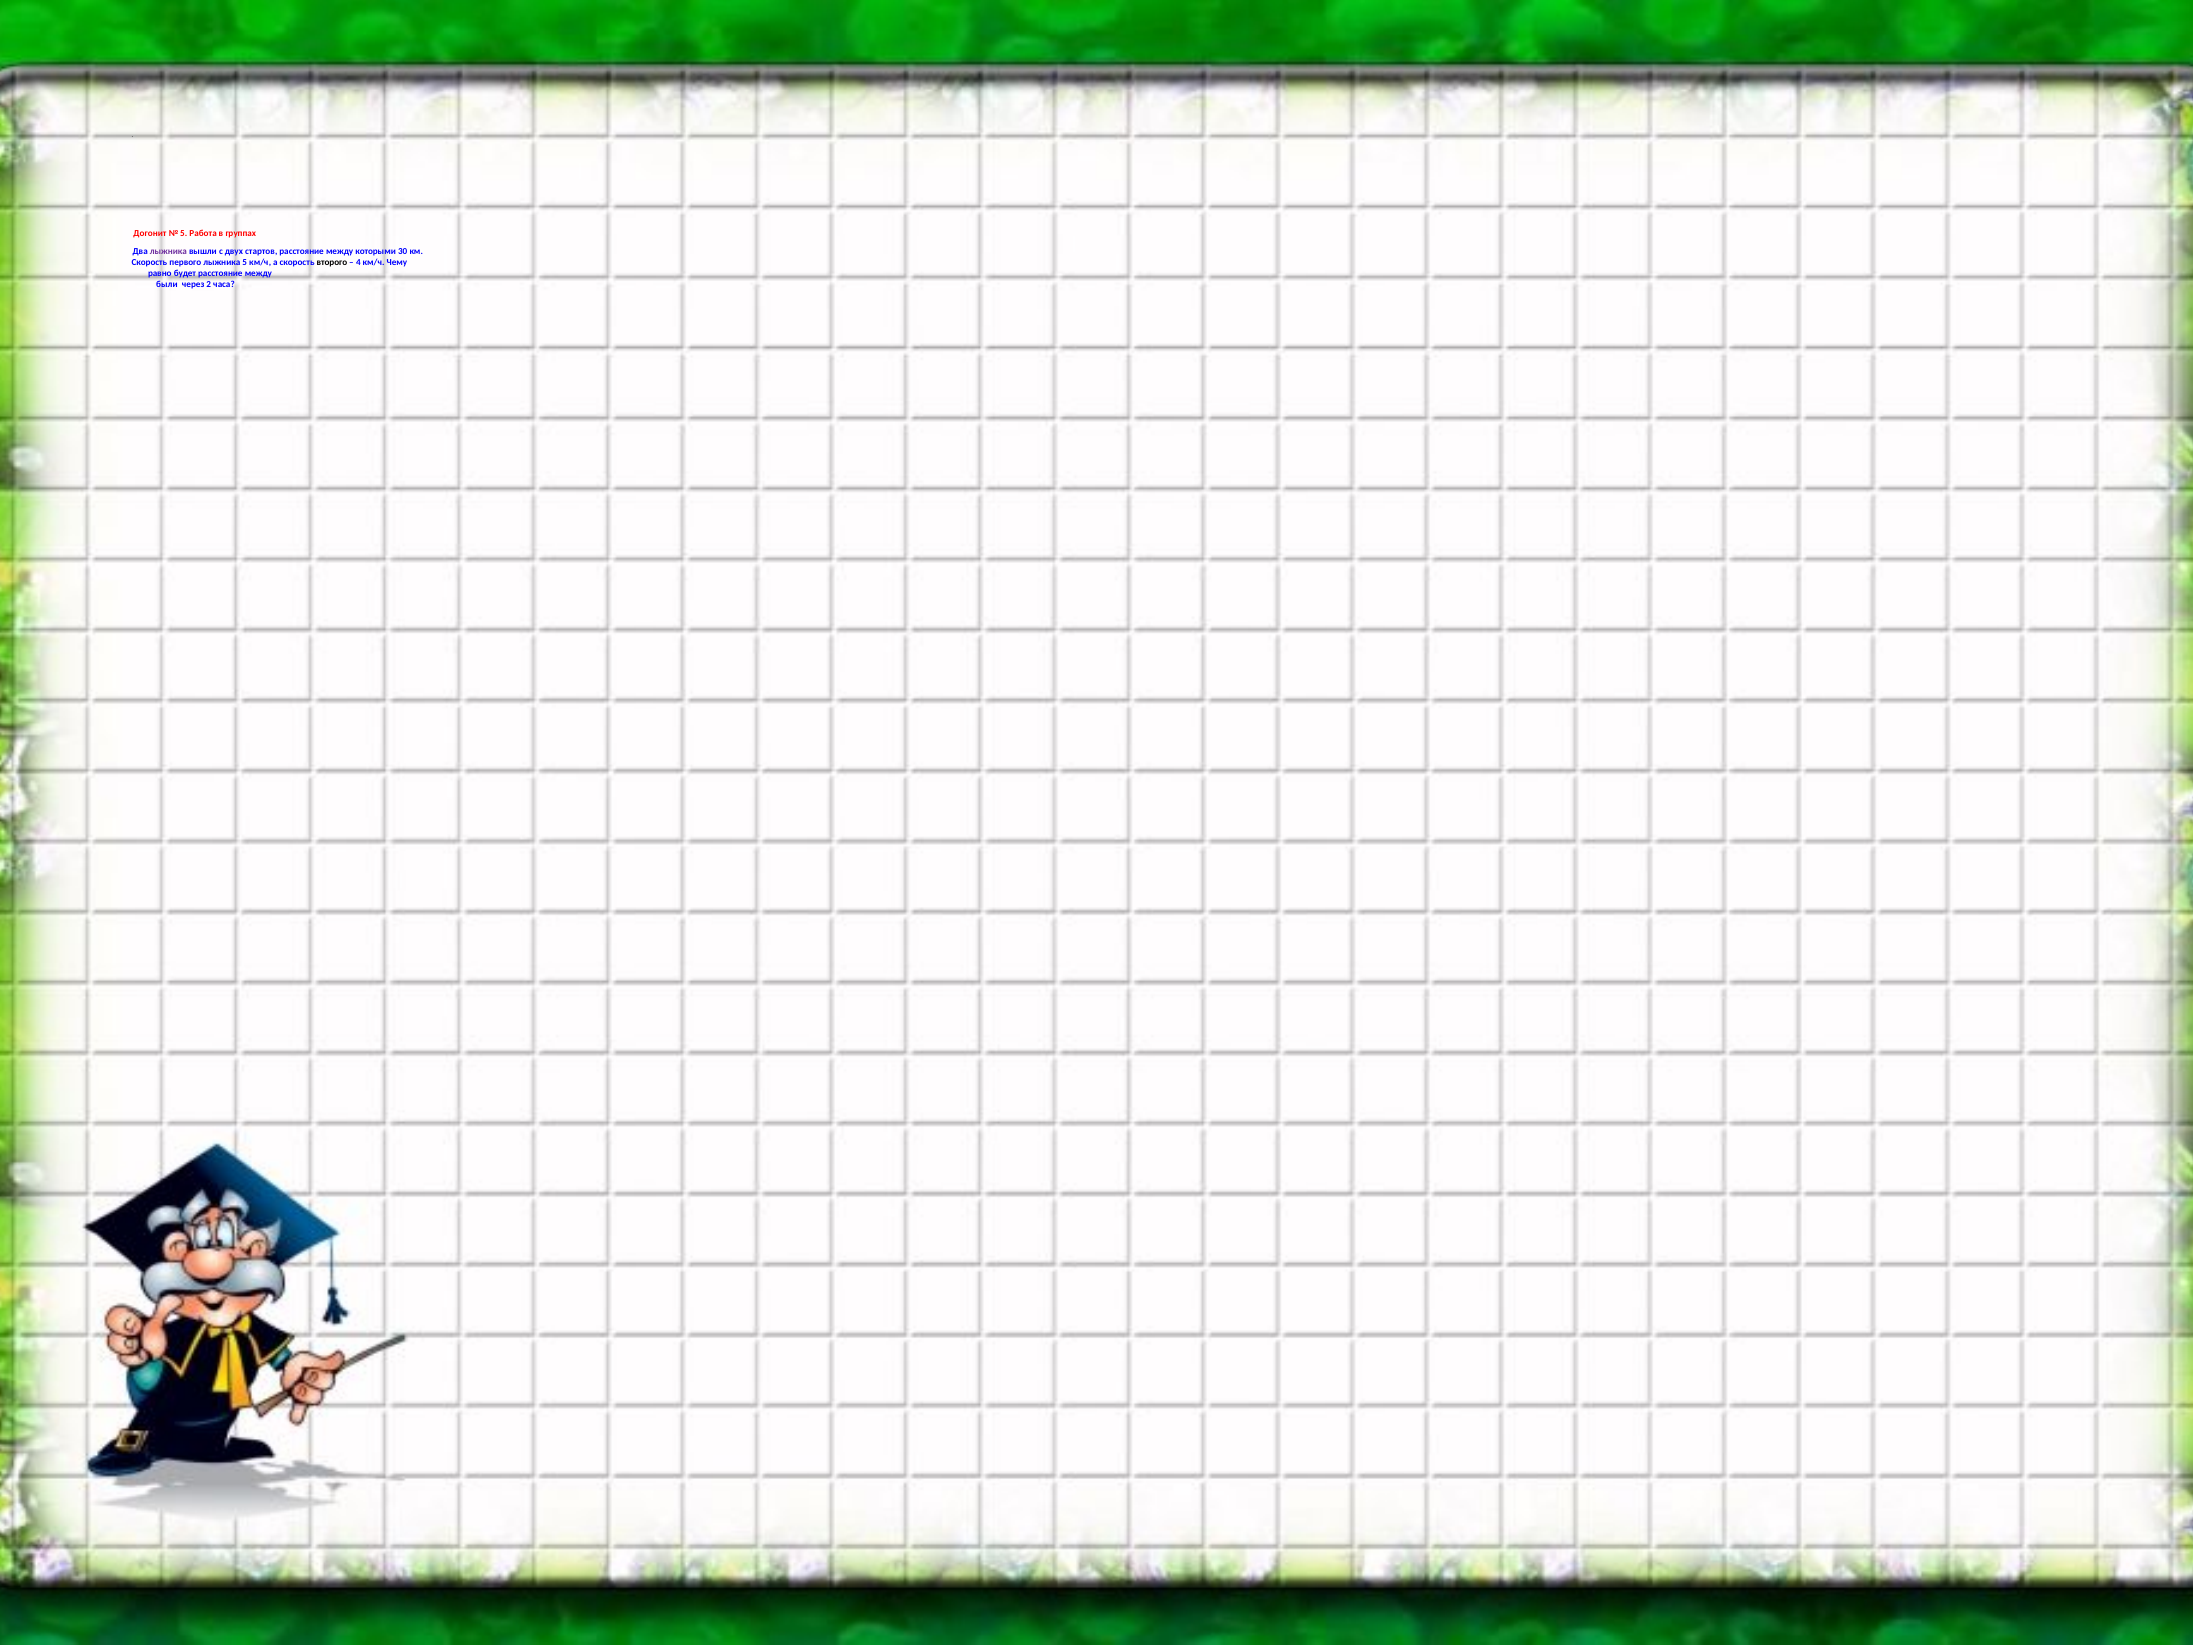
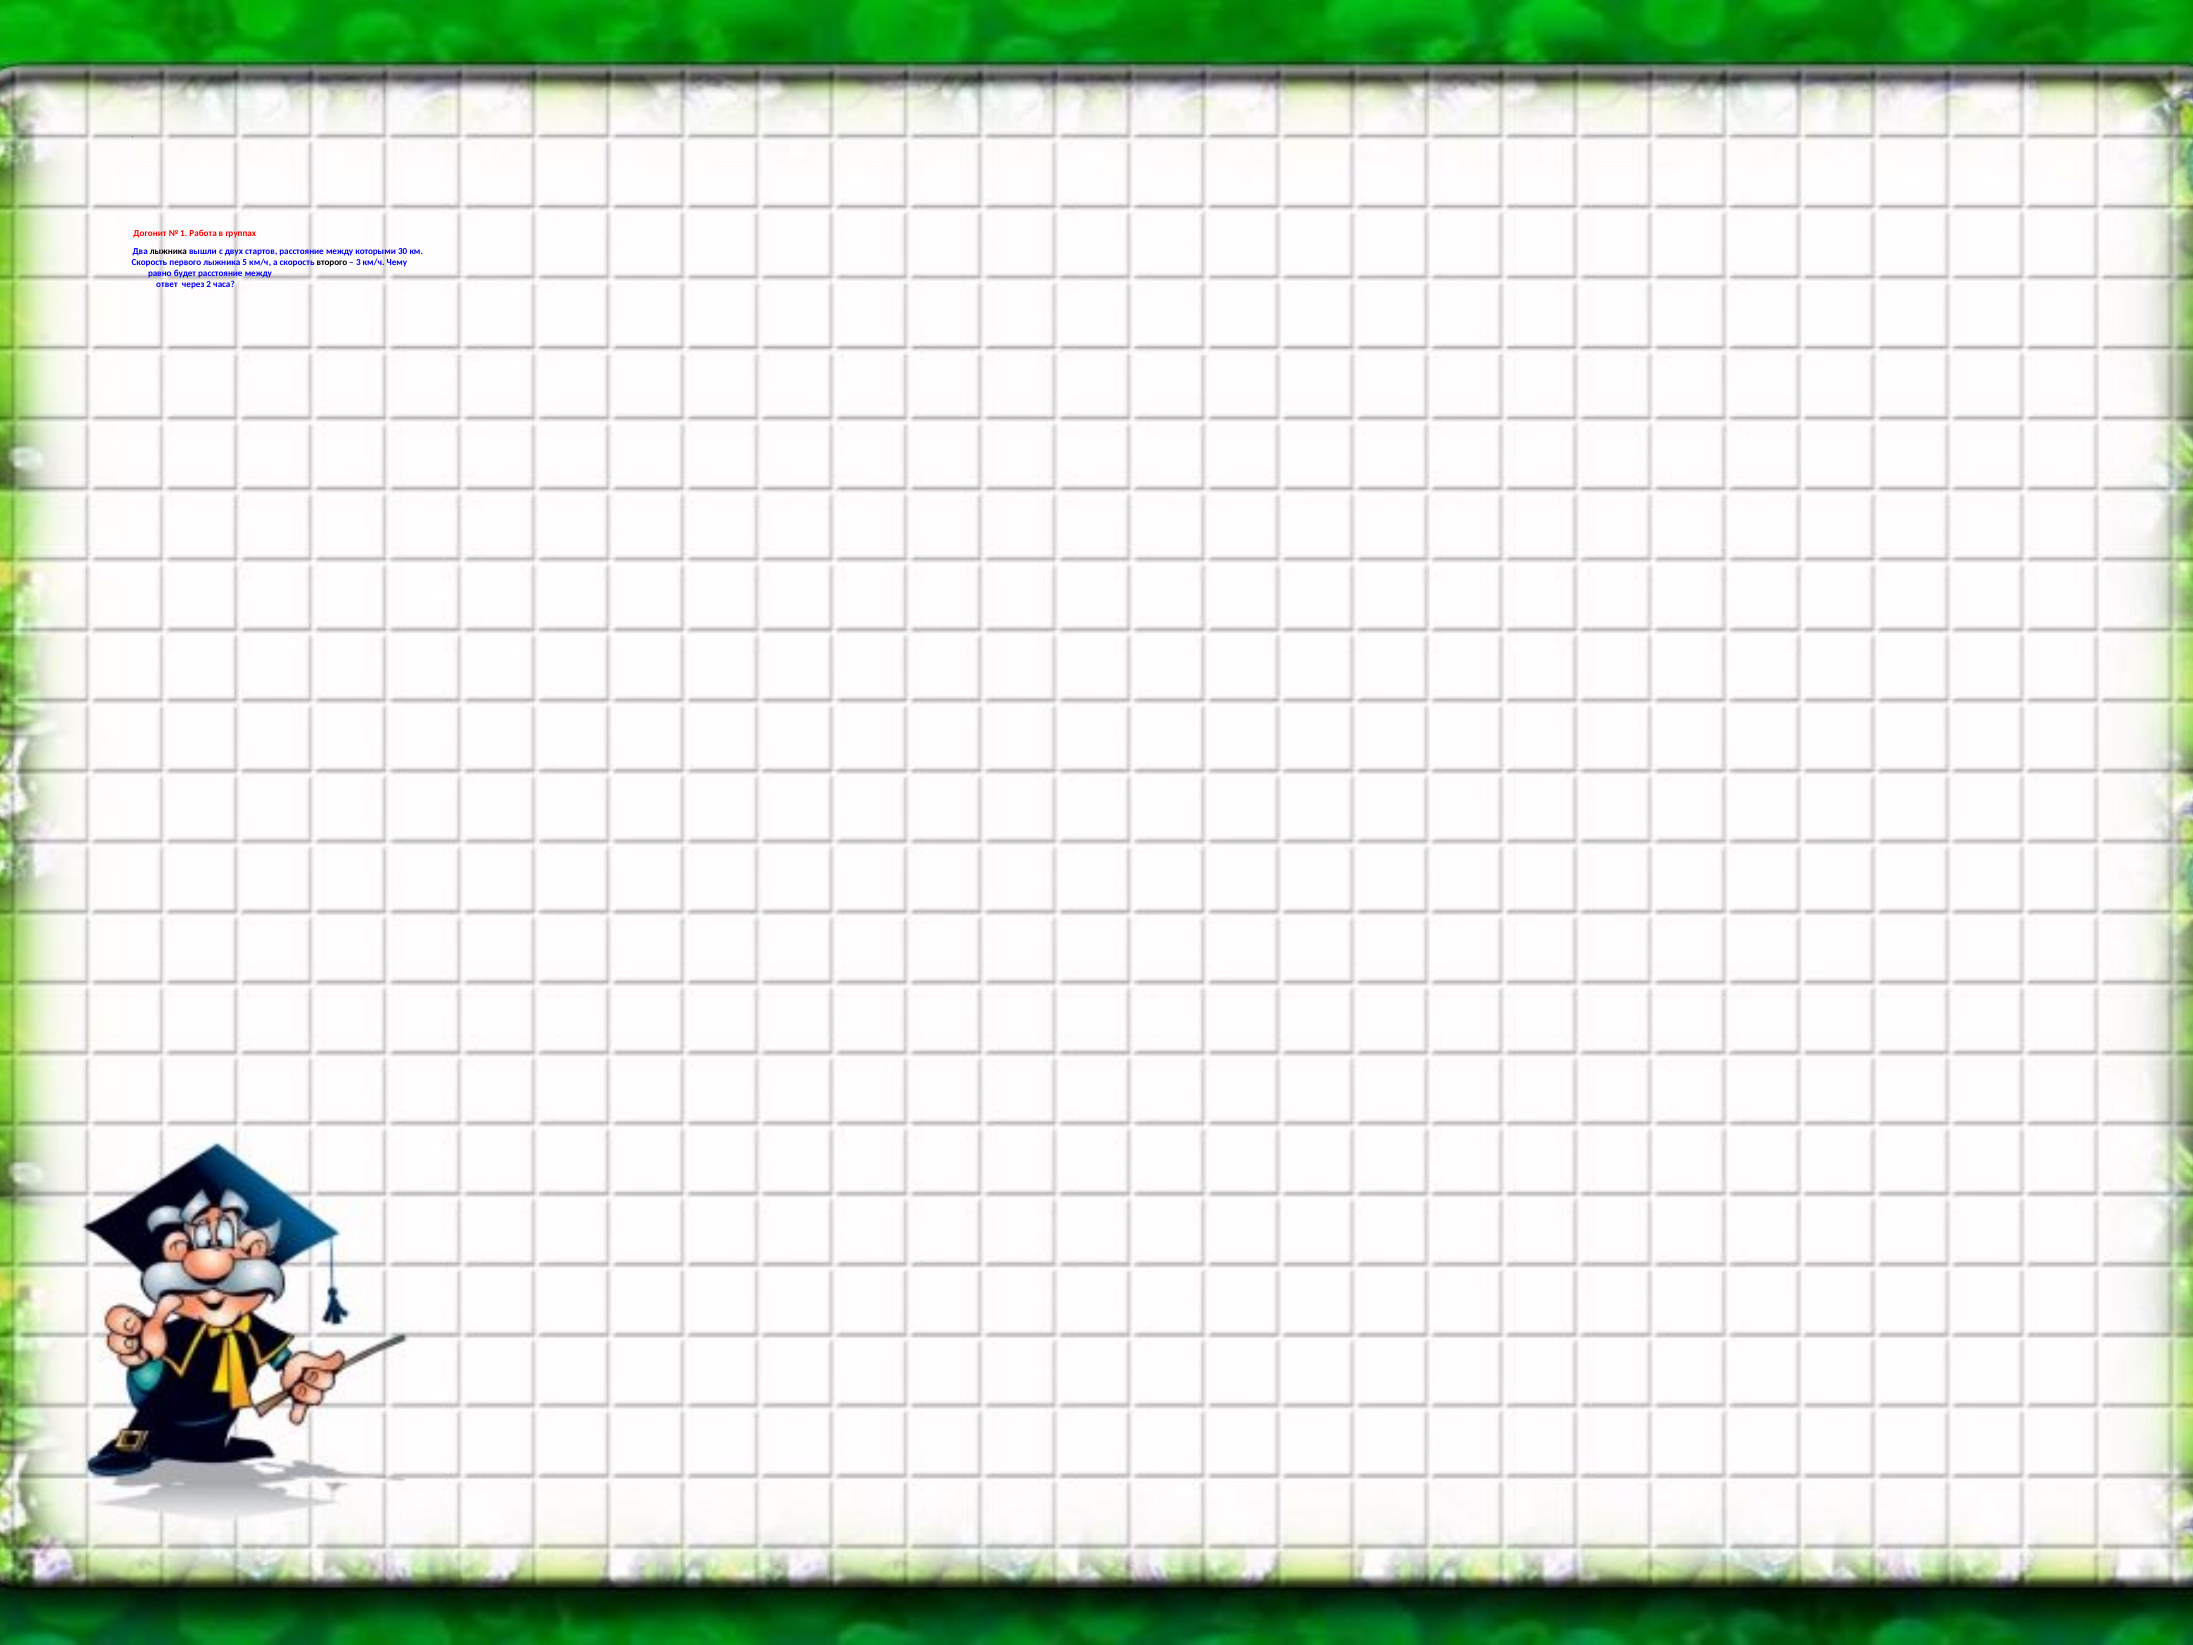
5 at (184, 233): 5 -> 1
лыжника at (168, 251) colour: purple -> black
4: 4 -> 3
были: были -> ответ
